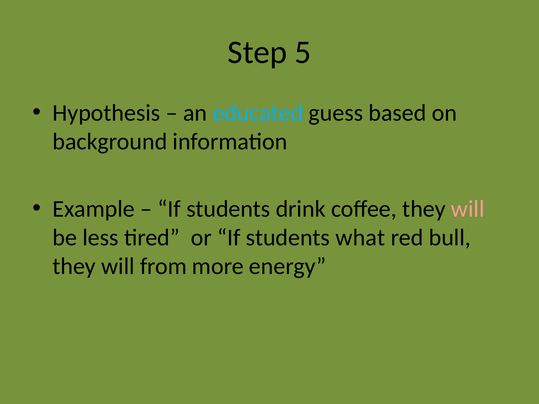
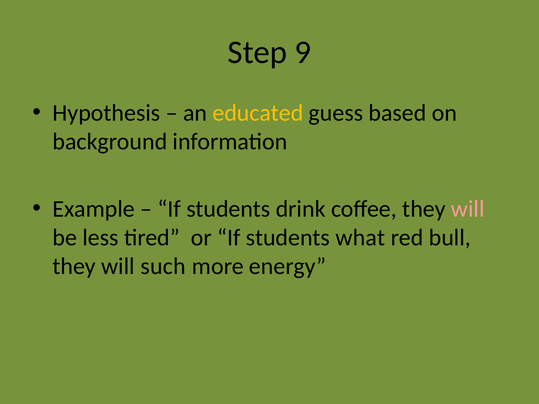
5: 5 -> 9
educated colour: light blue -> yellow
from: from -> such
